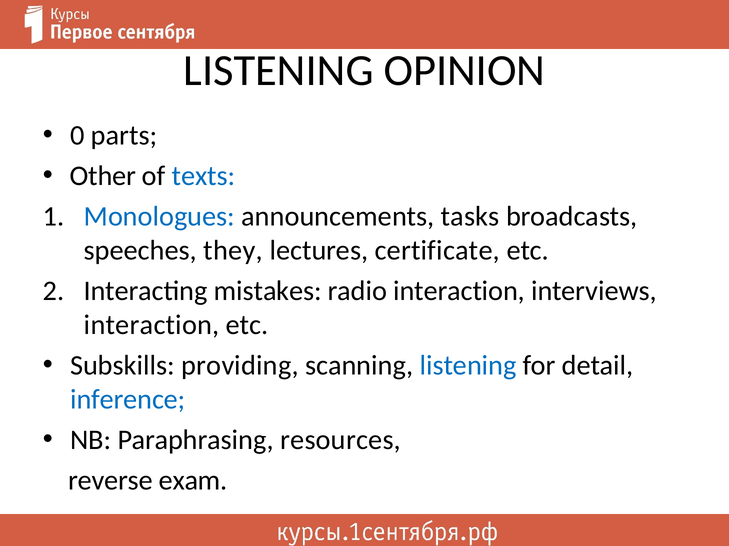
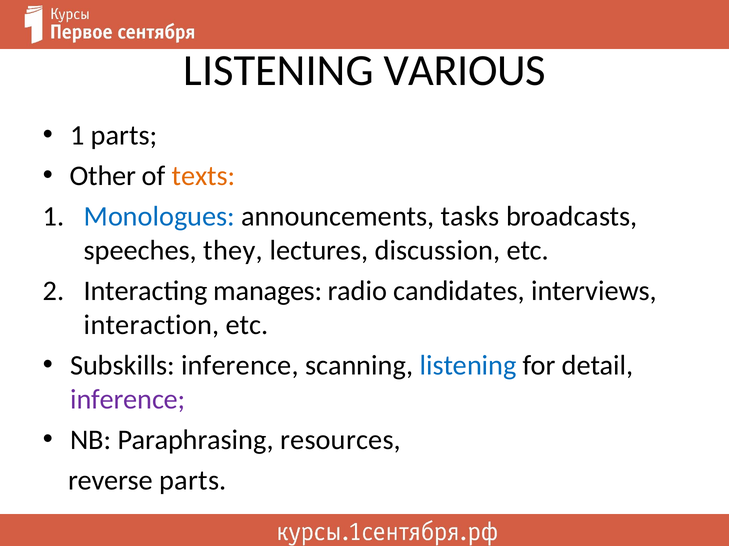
OPINION: OPINION -> VARIOUS
0 at (77, 136): 0 -> 1
texts colour: blue -> orange
certificate: certificate -> discussion
mistakes: mistakes -> manages
radio interaction: interaction -> candidates
Subskills providing: providing -> inference
inference at (128, 400) colour: blue -> purple
reverse exam: exam -> parts
